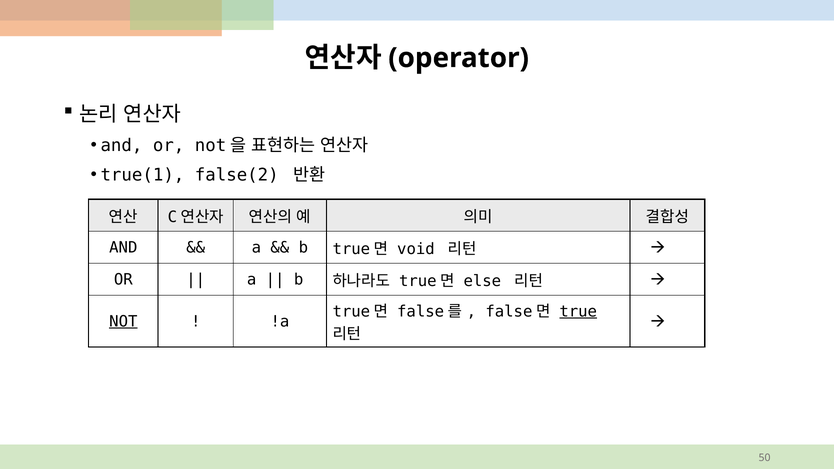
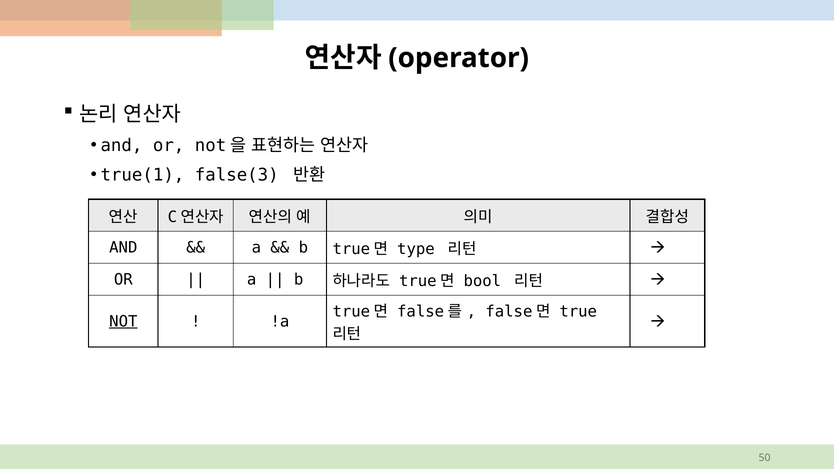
false(2: false(2 -> false(3
void: void -> type
else: else -> bool
true underline: present -> none
